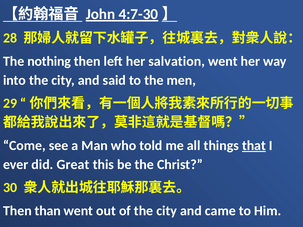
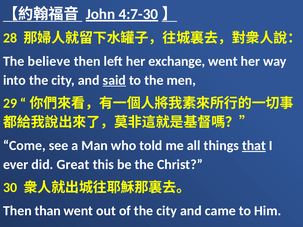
nothing: nothing -> believe
salvation: salvation -> exchange
said underline: none -> present
